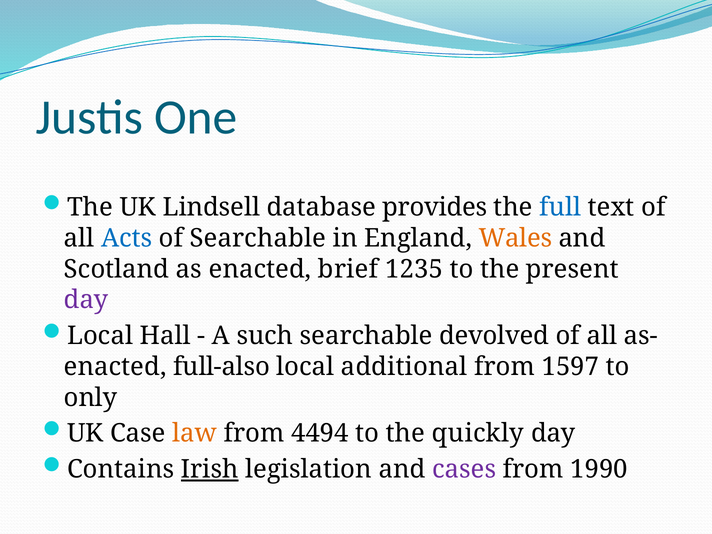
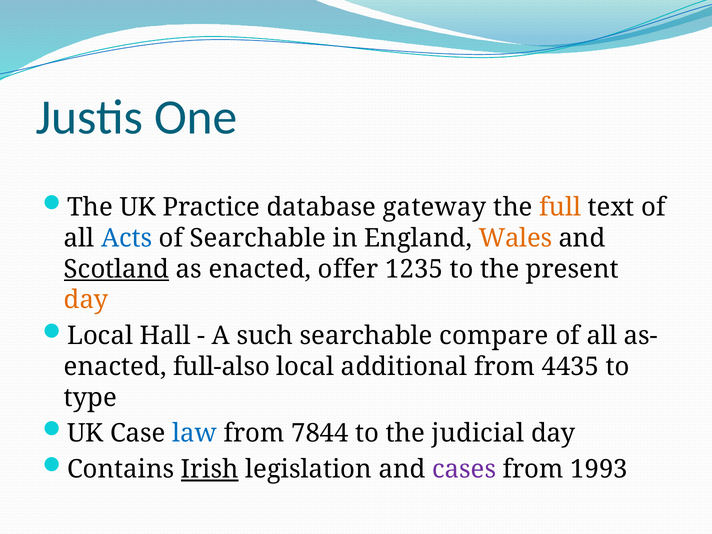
Lindsell: Lindsell -> Practice
provides: provides -> gateway
full colour: blue -> orange
Scotland underline: none -> present
brief: brief -> offer
day at (86, 300) colour: purple -> orange
devolved: devolved -> compare
1597: 1597 -> 4435
only: only -> type
law colour: orange -> blue
4494: 4494 -> 7844
quickly: quickly -> judicial
1990: 1990 -> 1993
